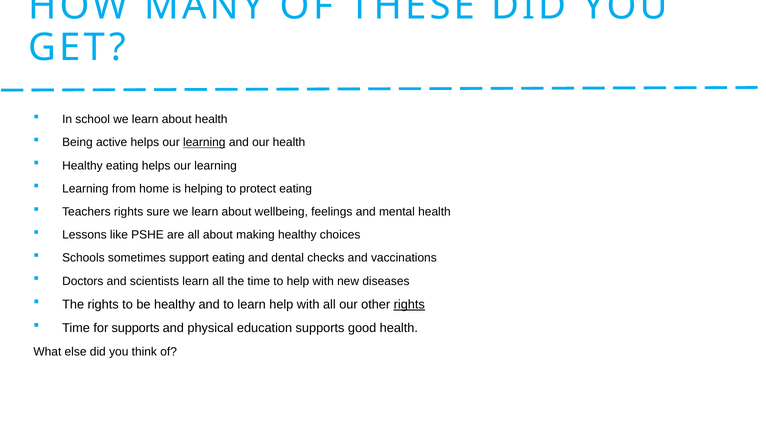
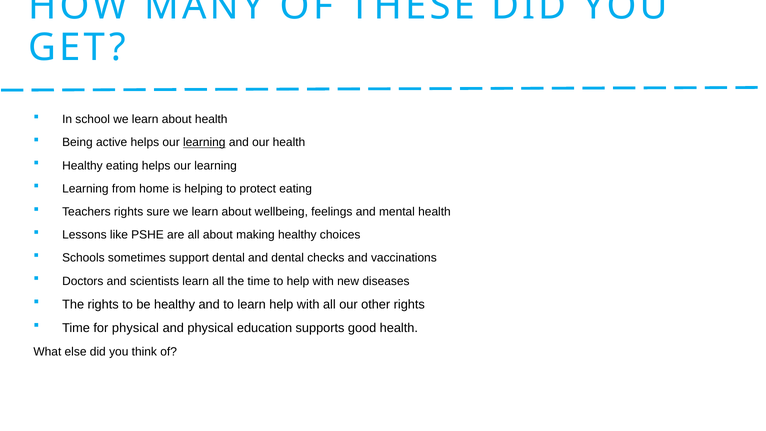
support eating: eating -> dental
rights at (409, 304) underline: present -> none
for supports: supports -> physical
